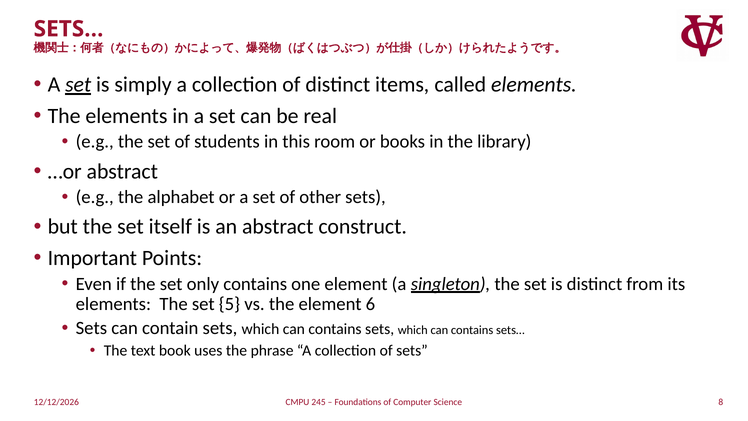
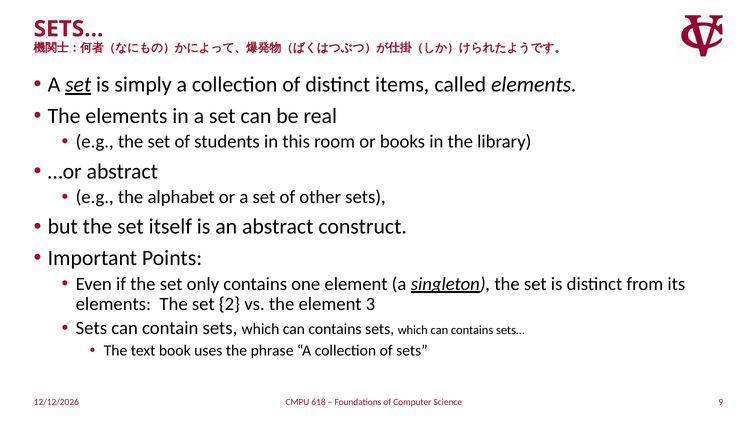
5: 5 -> 2
6: 6 -> 3
8: 8 -> 9
245: 245 -> 618
